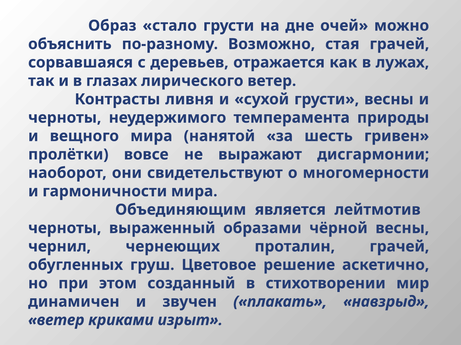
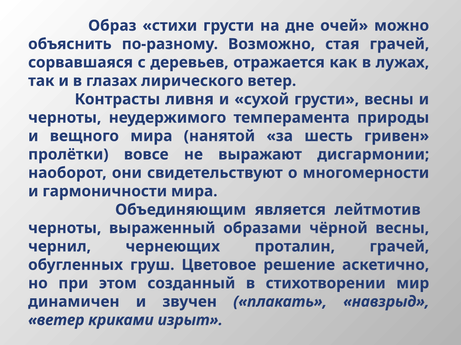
стало: стало -> стихи
